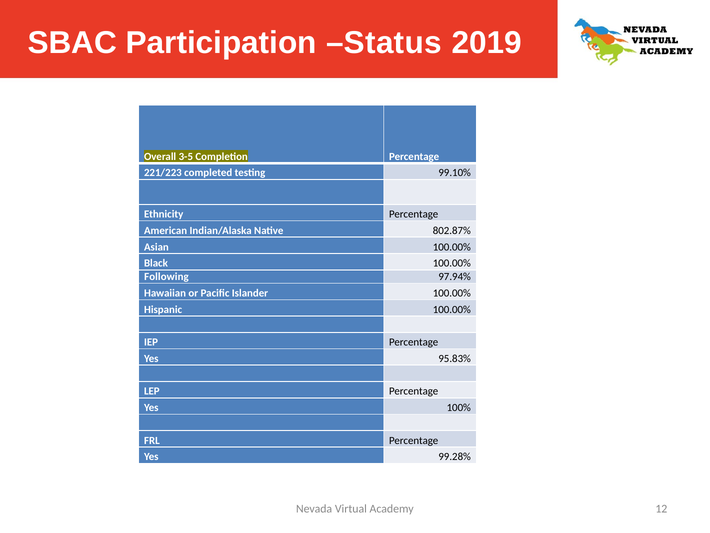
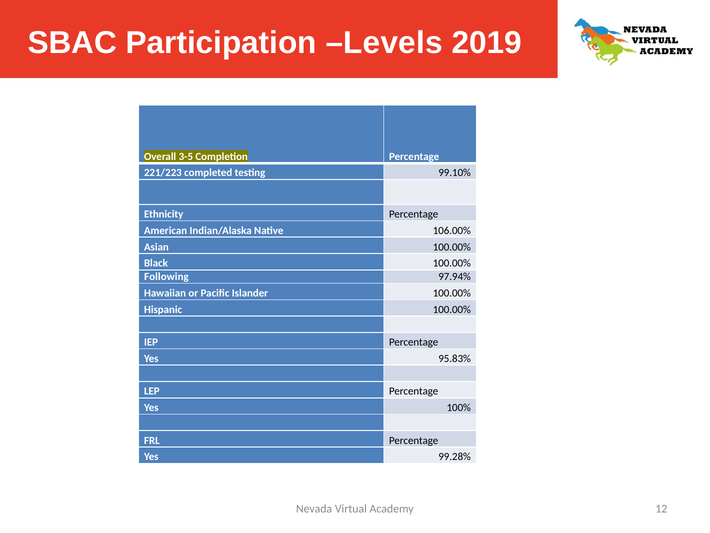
Status: Status -> Levels
802.87%: 802.87% -> 106.00%
